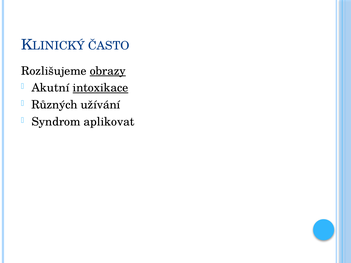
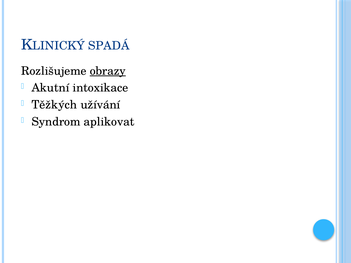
ČASTO: ČASTO -> SPADÁ
intoxikace underline: present -> none
Různých: Různých -> Těžkých
